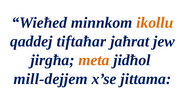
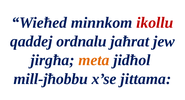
ikollu colour: orange -> red
tiftaħar: tiftaħar -> ordnalu
mill-dejjem: mill-dejjem -> mill-jħobbu
